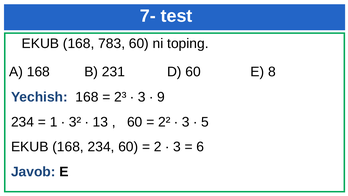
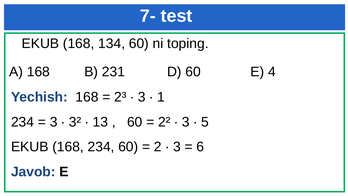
783: 783 -> 134
8: 8 -> 4
9: 9 -> 1
1 at (54, 122): 1 -> 3
